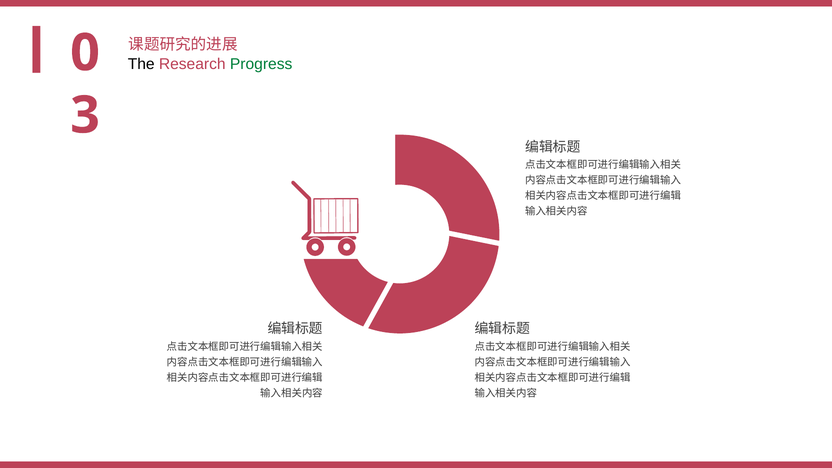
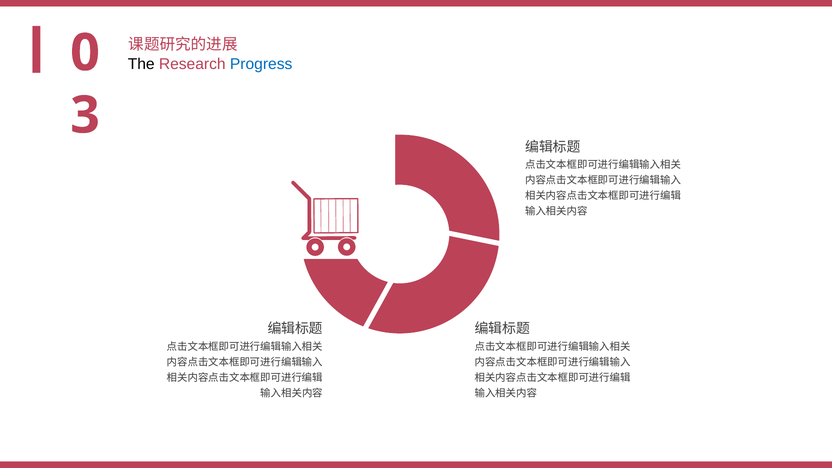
Progress colour: green -> blue
